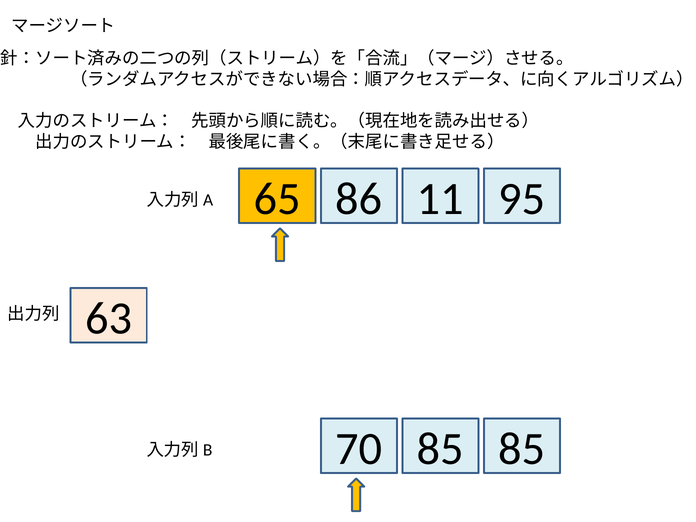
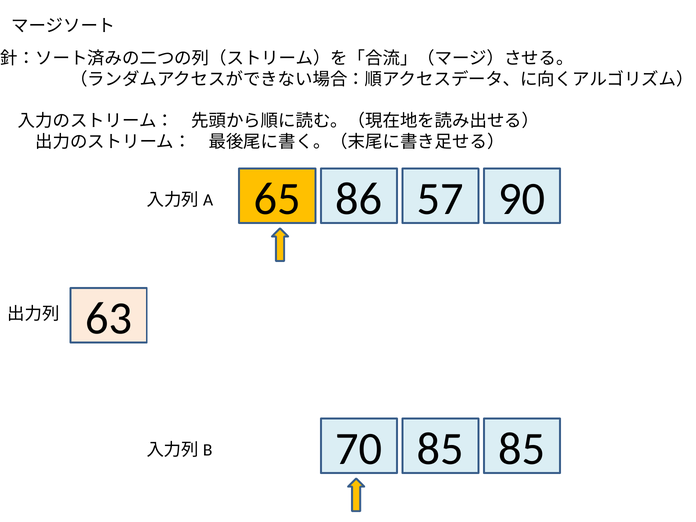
11: 11 -> 57
95: 95 -> 90
